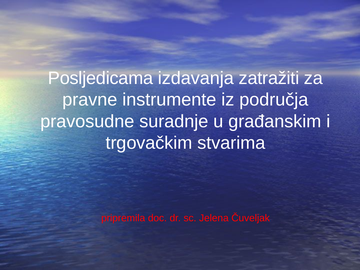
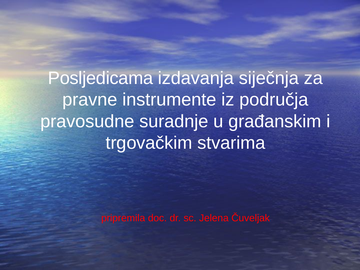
zatražiti: zatražiti -> siječnja
